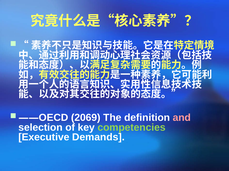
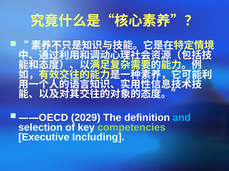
2069: 2069 -> 2029
and colour: pink -> light blue
Demands: Demands -> Including
